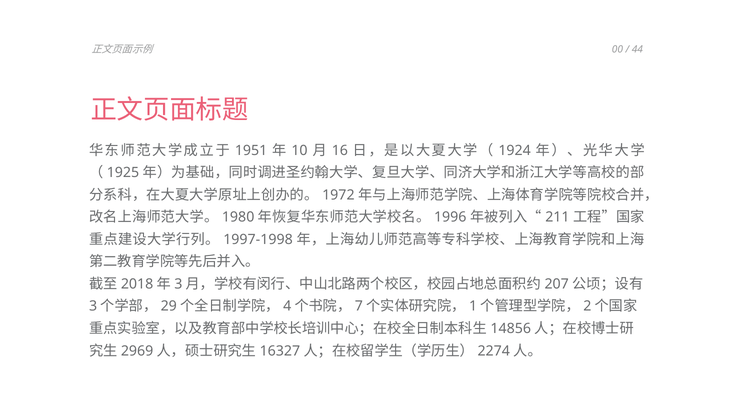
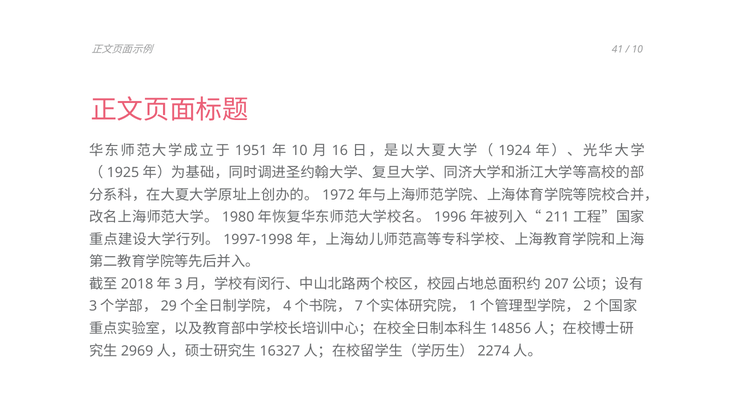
00: 00 -> 41
44 at (637, 49): 44 -> 10
